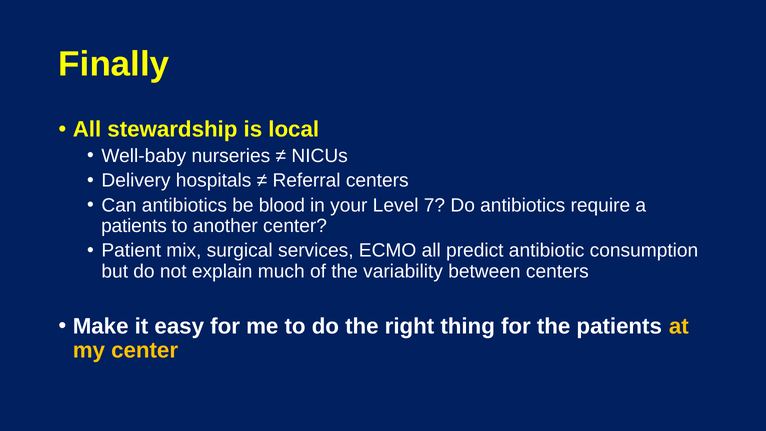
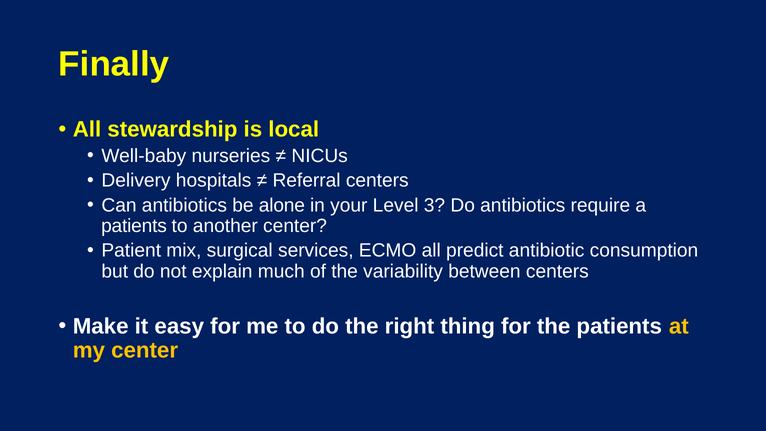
blood: blood -> alone
7: 7 -> 3
